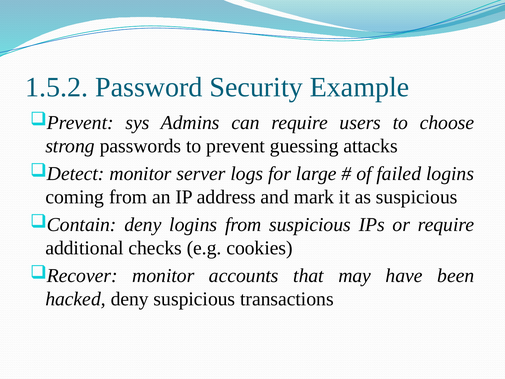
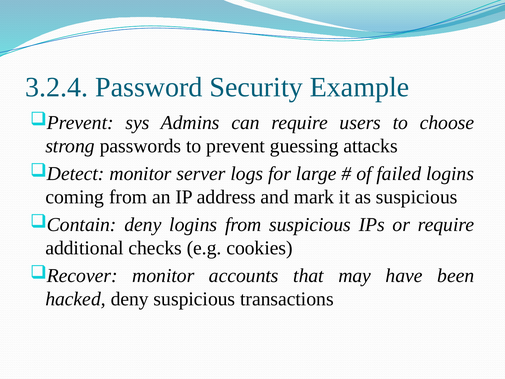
1.5.2: 1.5.2 -> 3.2.4
